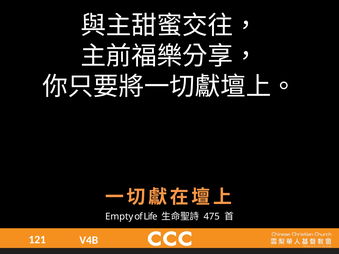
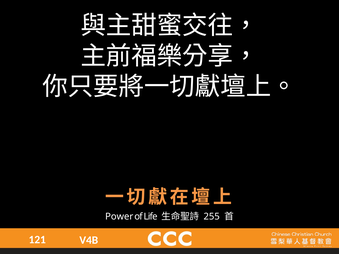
Empty: Empty -> Power
475: 475 -> 255
